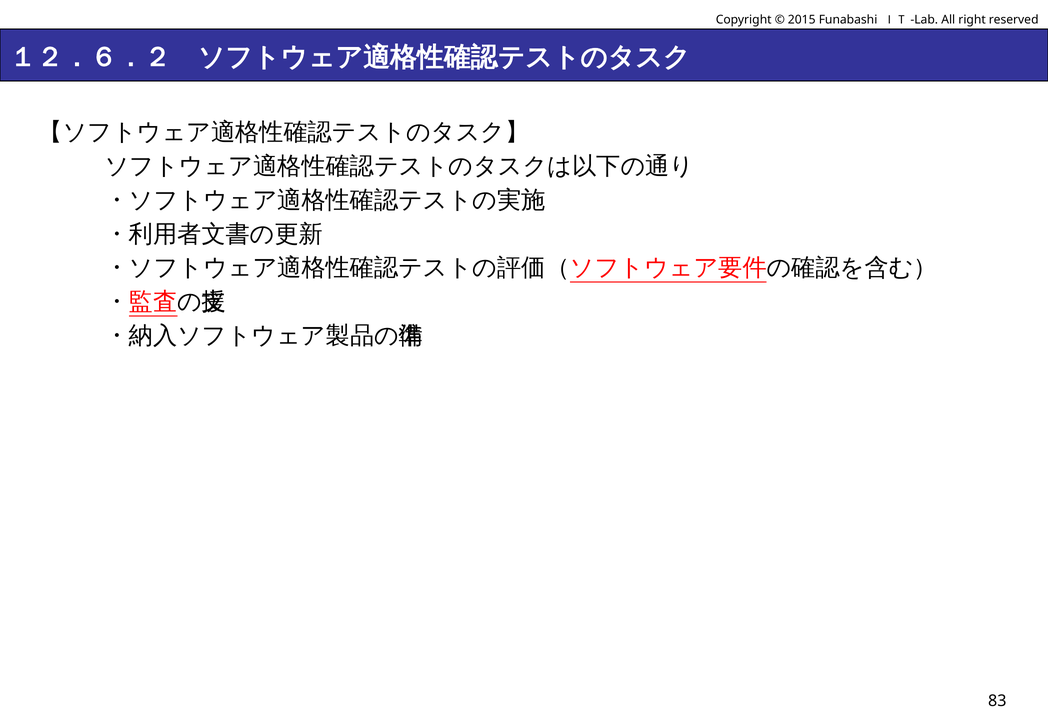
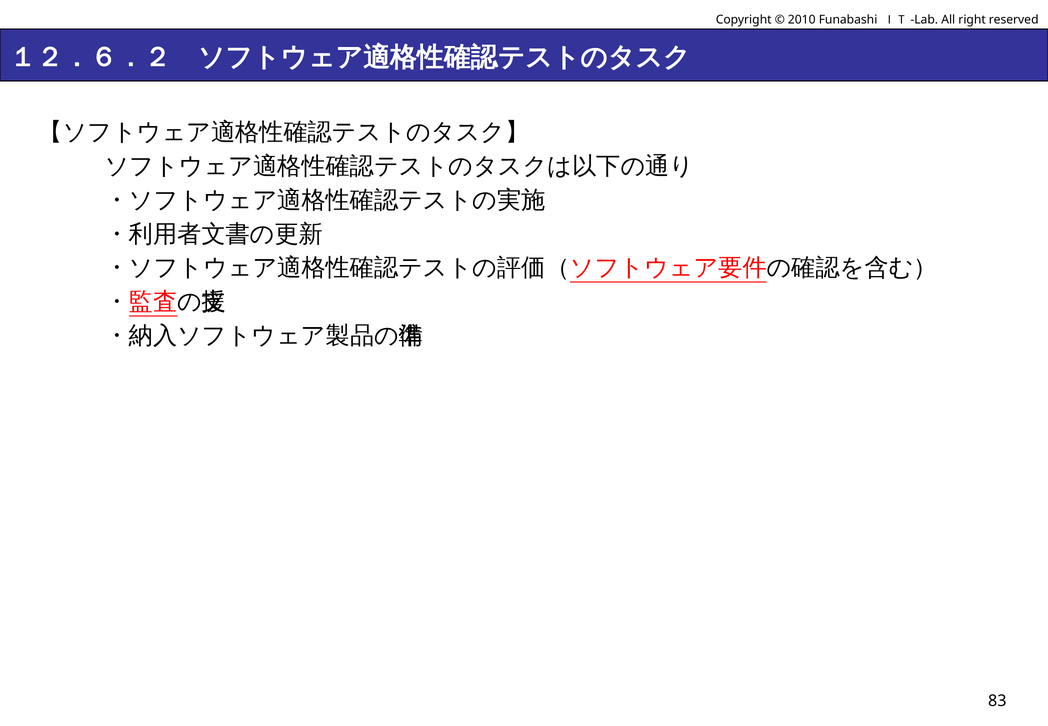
2015: 2015 -> 2010
